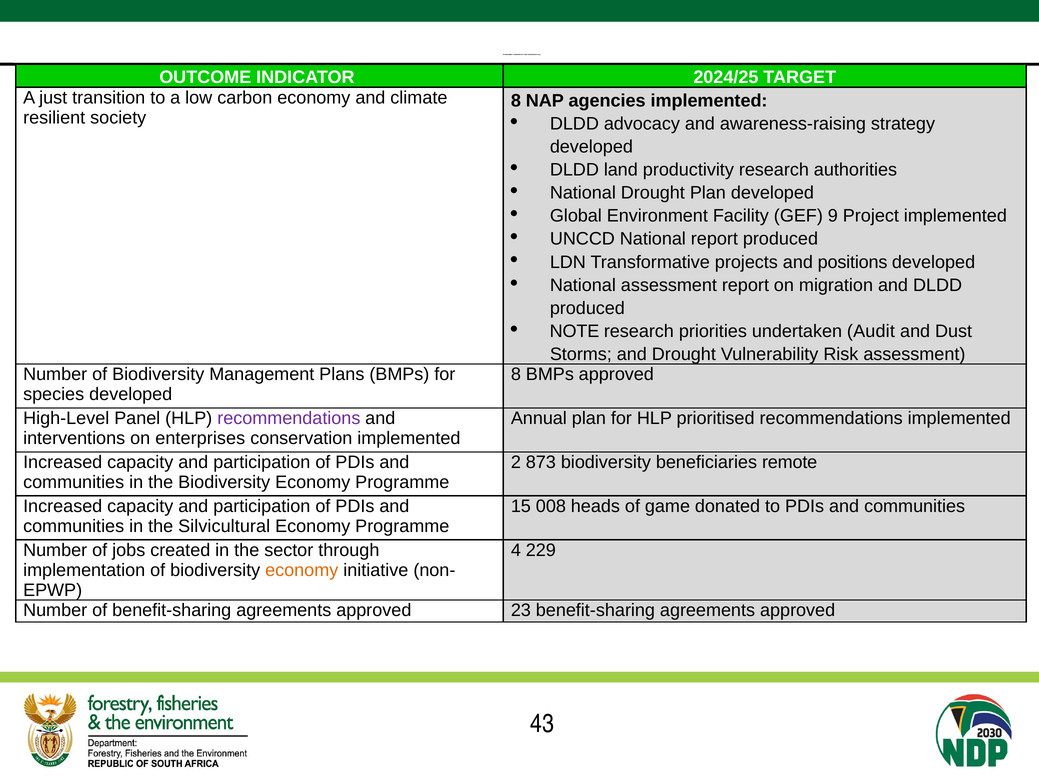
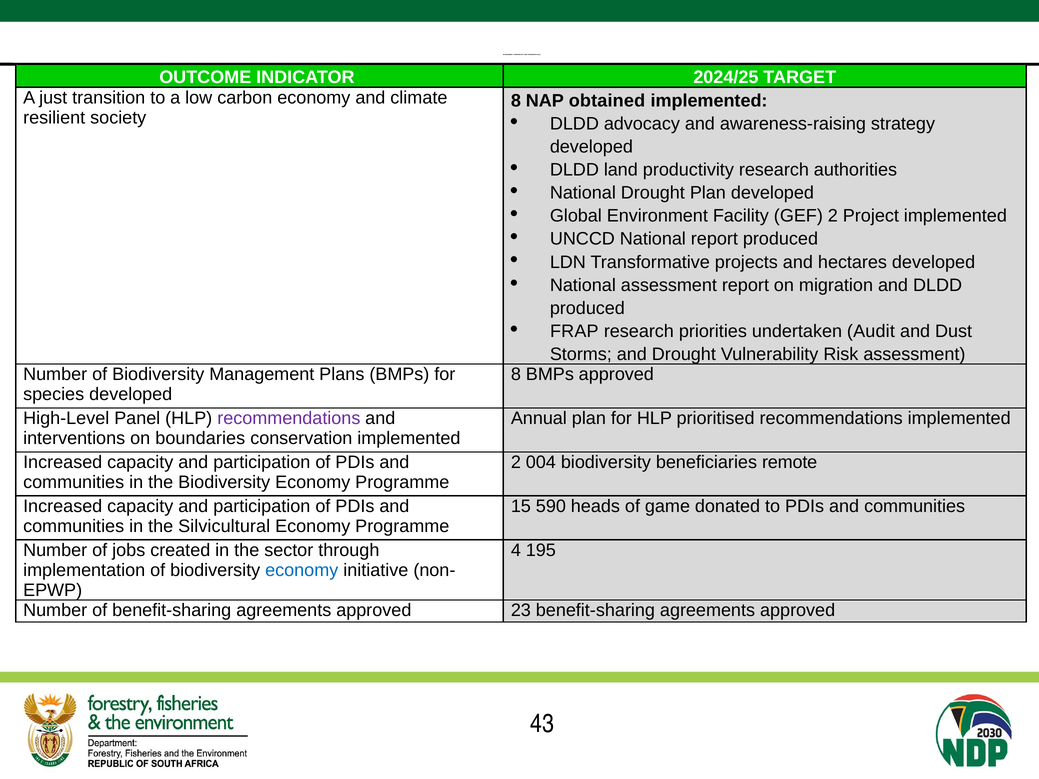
agencies: agencies -> obtained
GEF 9: 9 -> 2
positions: positions -> hectares
NOTE: NOTE -> FRAP
enterprises: enterprises -> boundaries
873: 873 -> 004
008: 008 -> 590
229: 229 -> 195
economy at (302, 570) colour: orange -> blue
